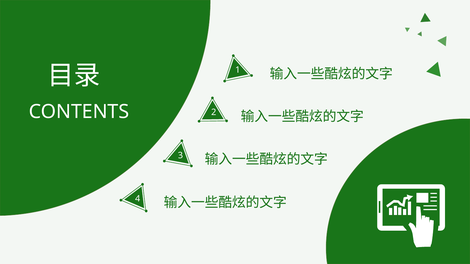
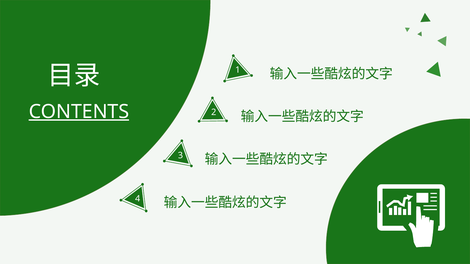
CONTENTS underline: none -> present
